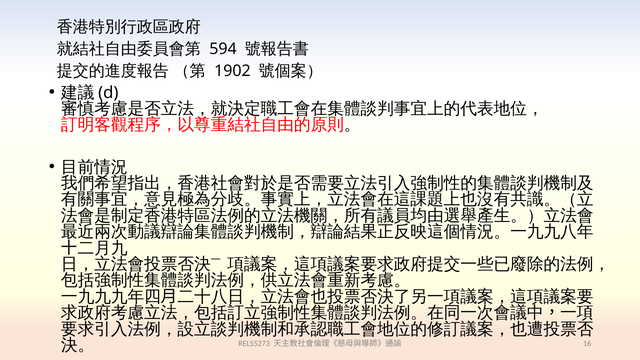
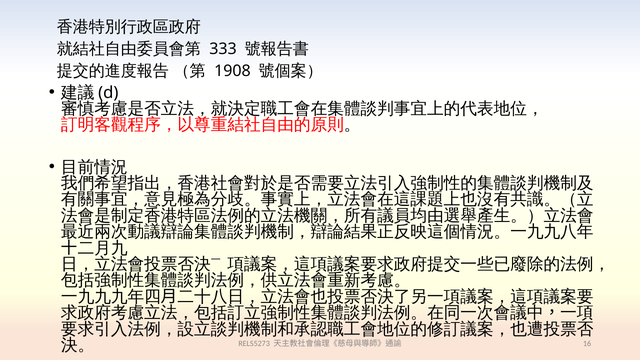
594: 594 -> 333
1902: 1902 -> 1908
